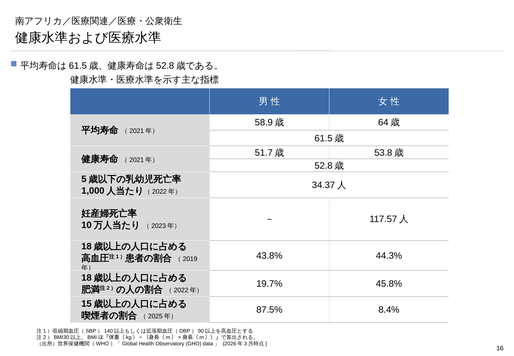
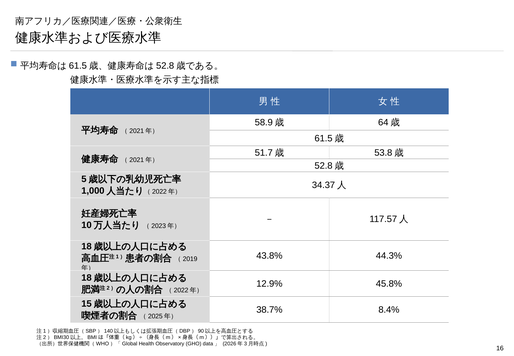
19.7%: 19.7% -> 12.9%
87.5%: 87.5% -> 38.7%
